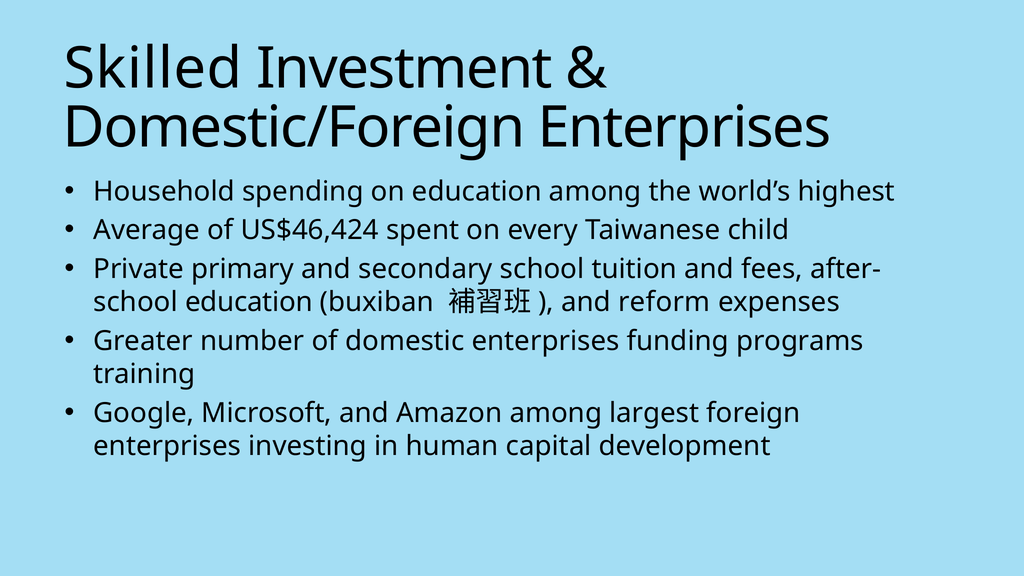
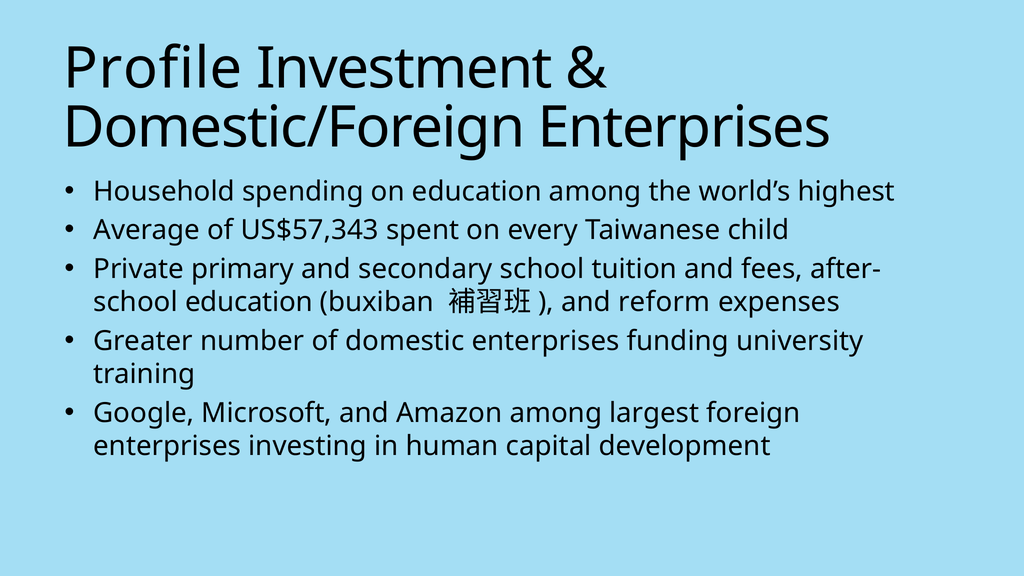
Skilled: Skilled -> Profile
US$46,424: US$46,424 -> US$57,343
programs: programs -> university
